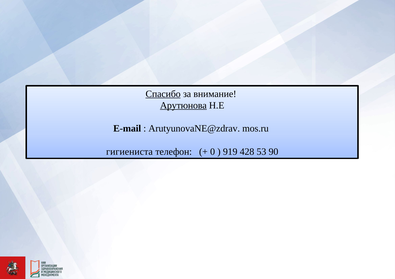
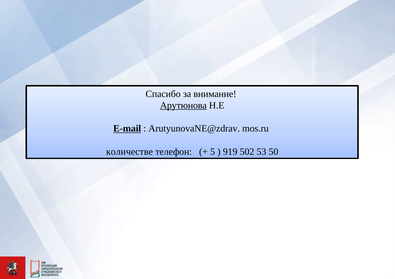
Спасибо underline: present -> none
E-mail underline: none -> present
гигиениста: гигиениста -> количестве
0: 0 -> 5
428: 428 -> 502
90: 90 -> 50
